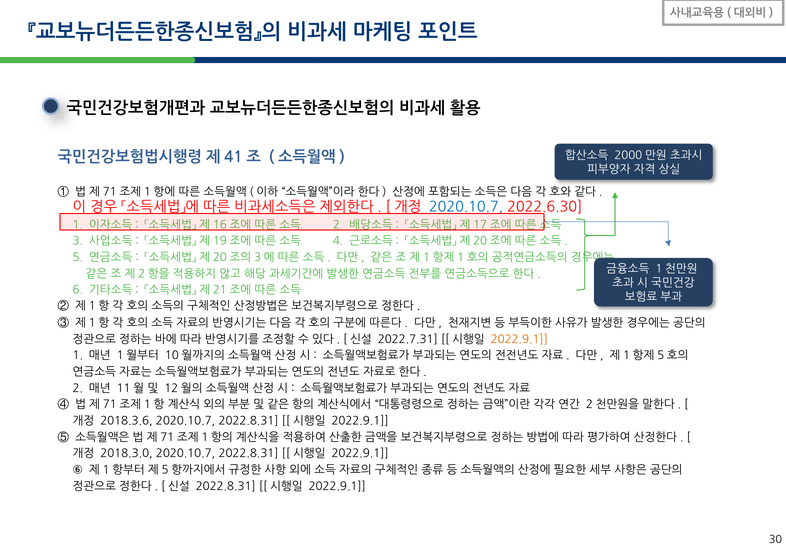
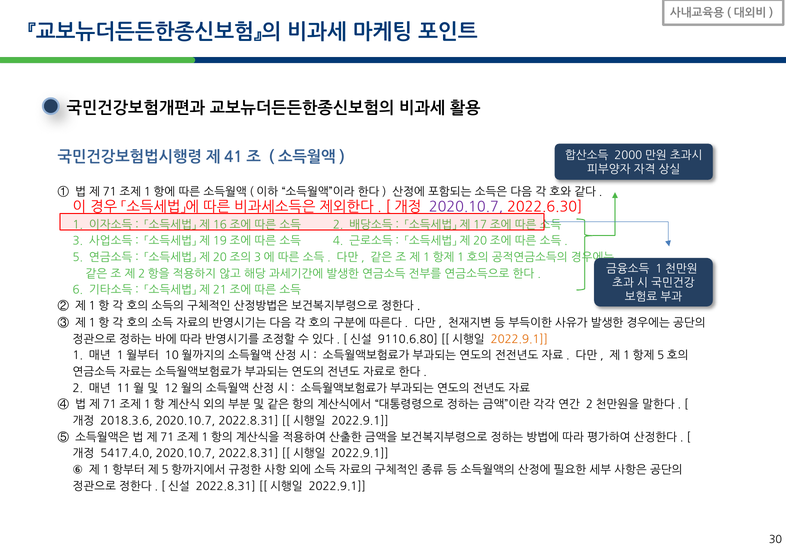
2020.10.7 at (466, 207) colour: blue -> purple
2022.7.31: 2022.7.31 -> 9110.6.80
2018.3.0: 2018.3.0 -> 5417.4.0
